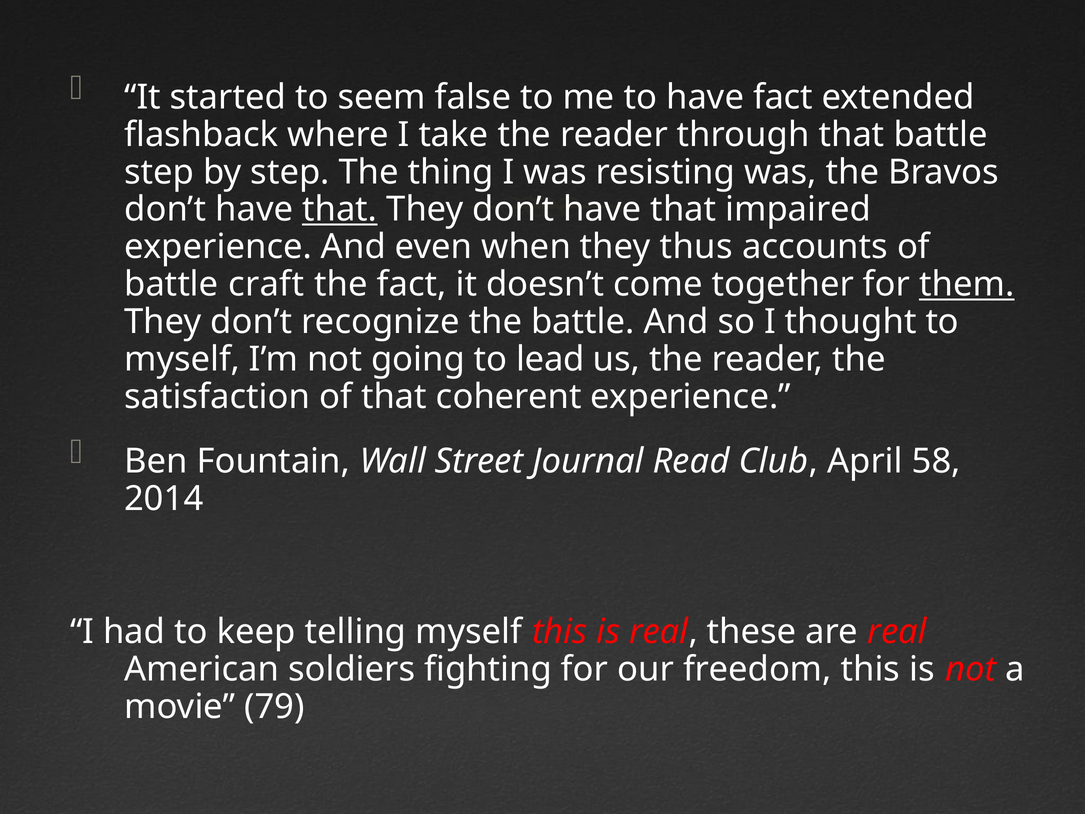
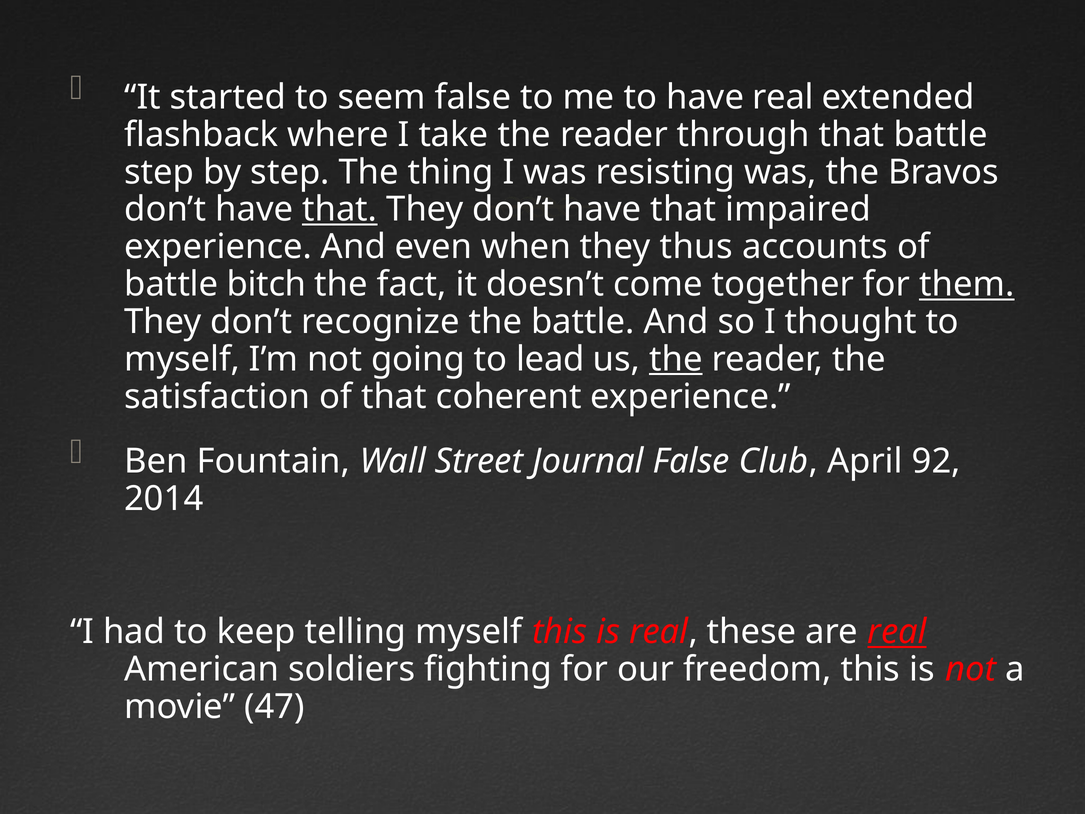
have fact: fact -> real
craft: craft -> bitch
the at (676, 359) underline: none -> present
Journal Read: Read -> False
58: 58 -> 92
real at (897, 632) underline: none -> present
79: 79 -> 47
